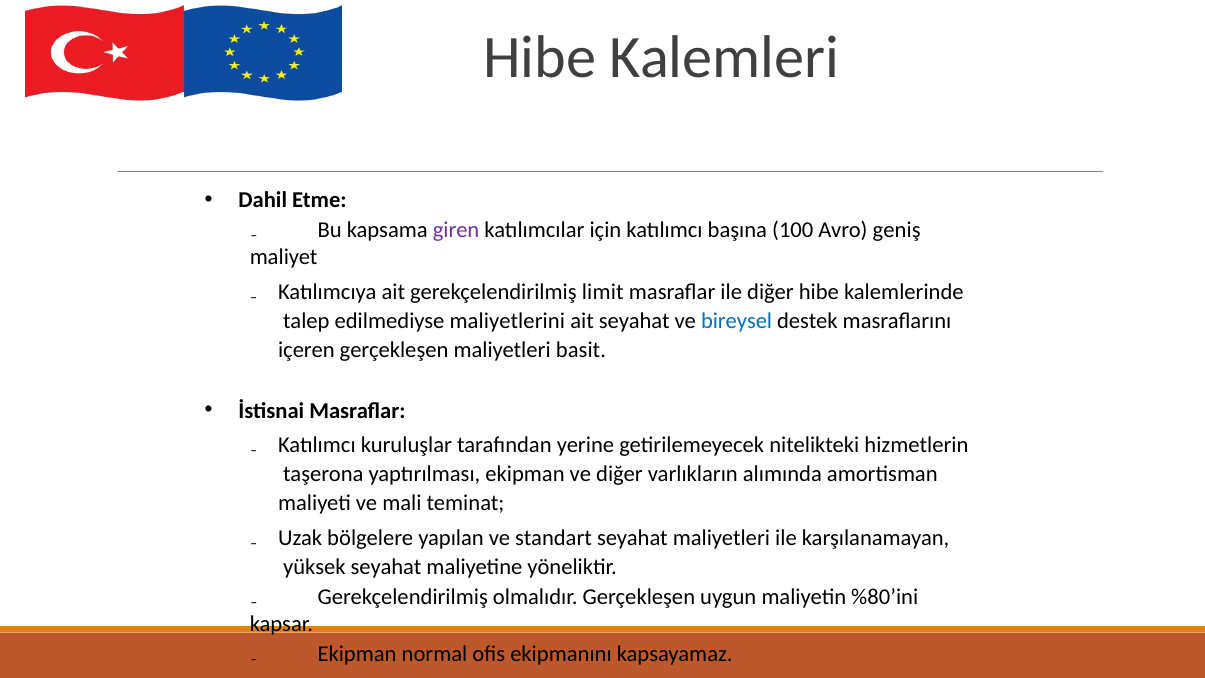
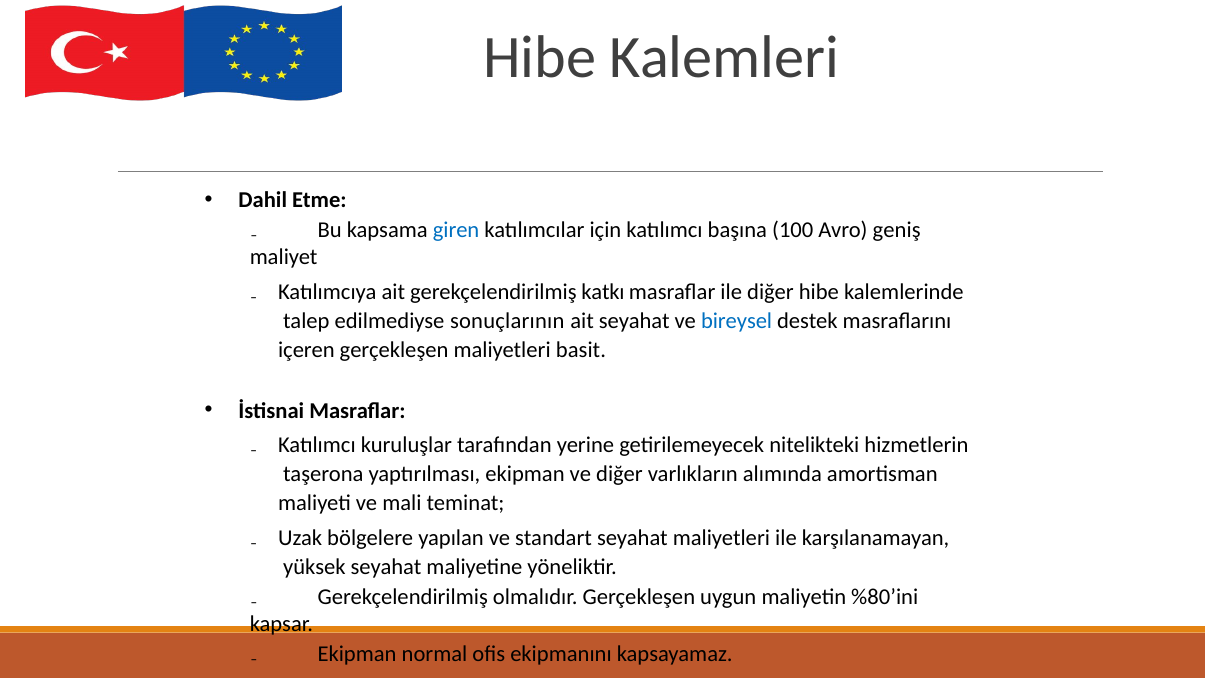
giren colour: purple -> blue
limit: limit -> katkı
maliyetlerini: maliyetlerini -> sonuçlarının
